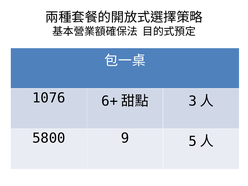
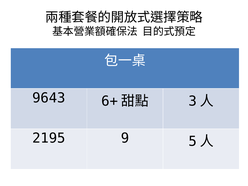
1076: 1076 -> 9643
5800: 5800 -> 2195
